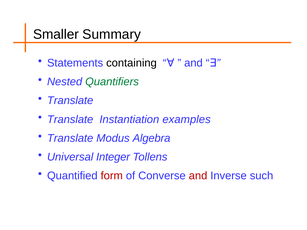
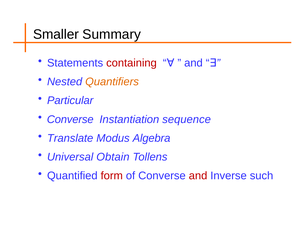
containing colour: black -> red
Quantifiers colour: green -> orange
Translate at (70, 101): Translate -> Particular
Translate at (70, 119): Translate -> Converse
examples: examples -> sequence
Integer: Integer -> Obtain
